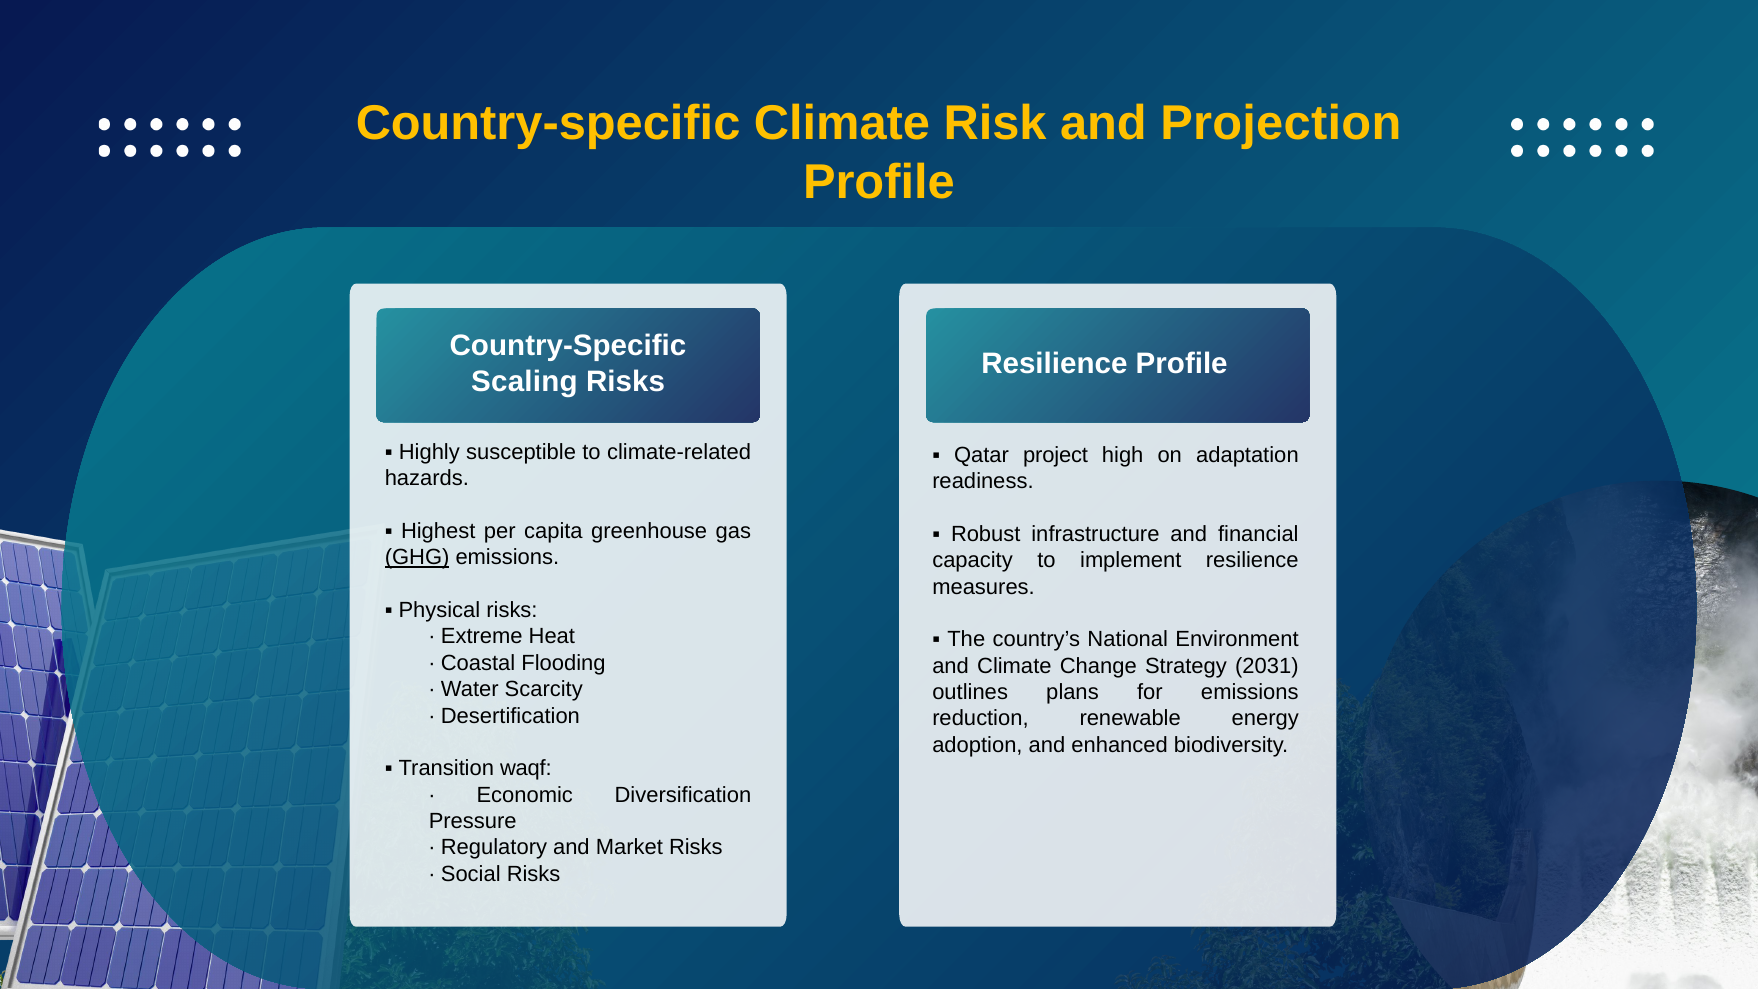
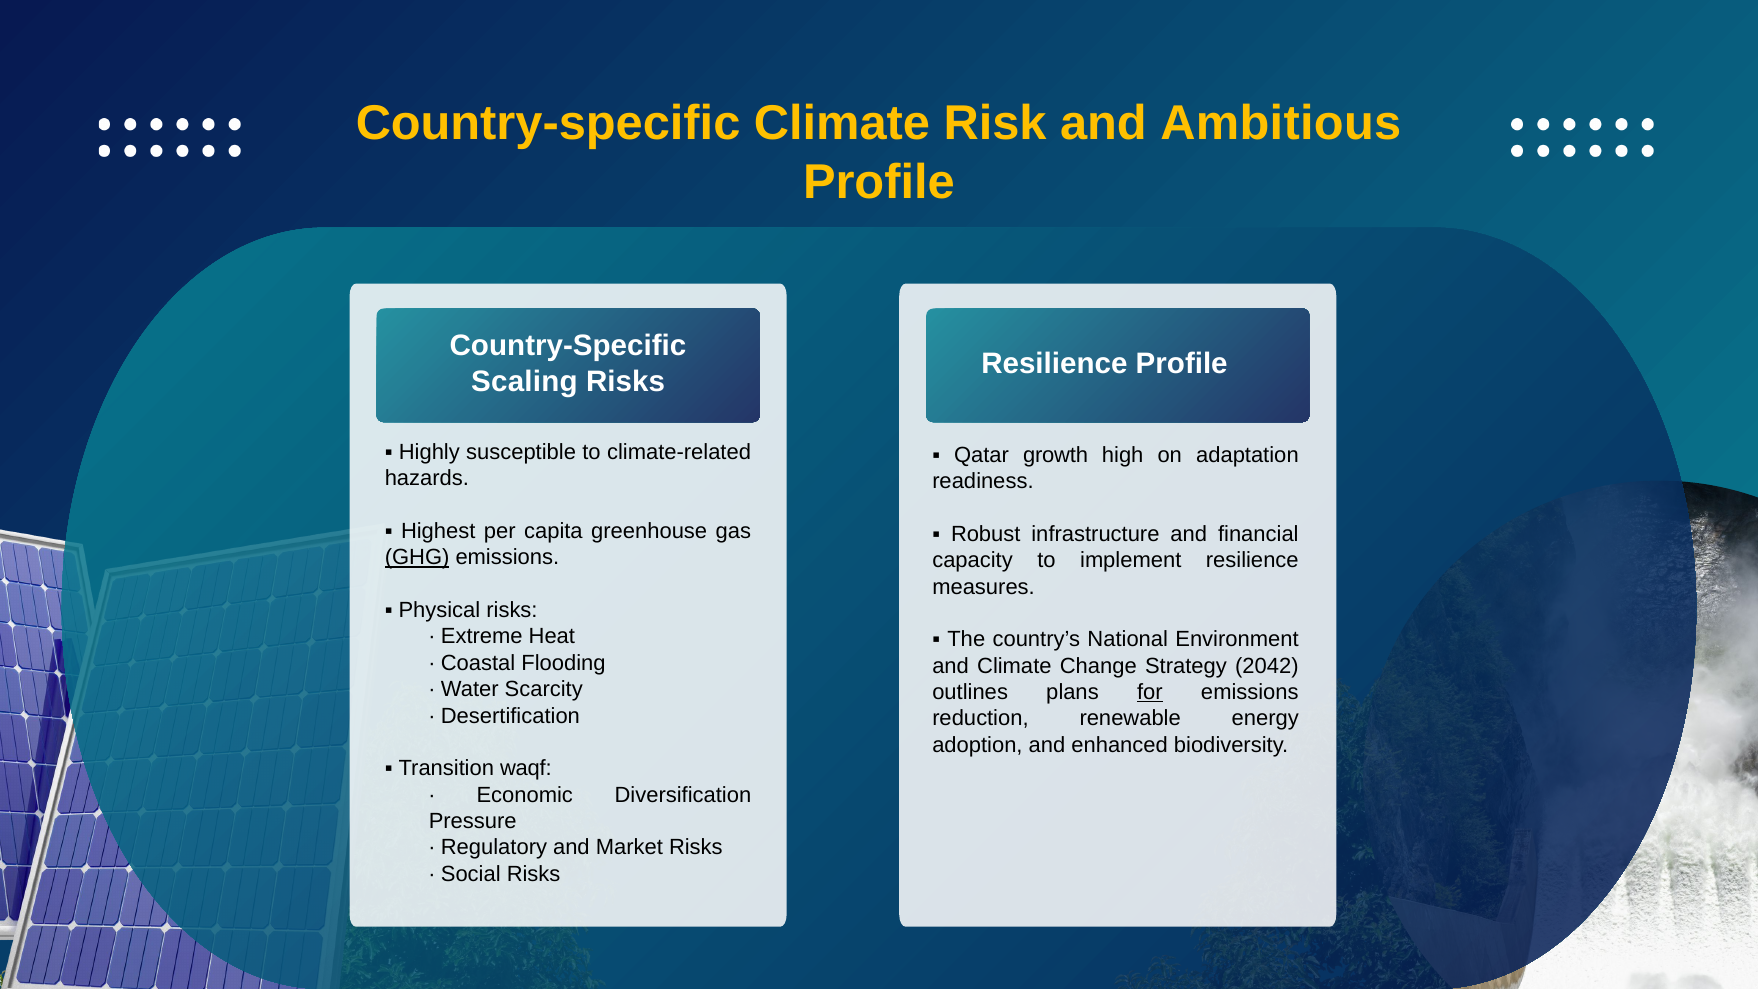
Projection: Projection -> Ambitious
project: project -> growth
2031: 2031 -> 2042
for underline: none -> present
